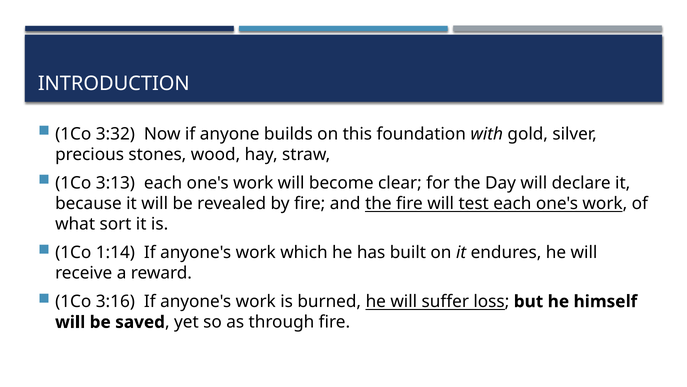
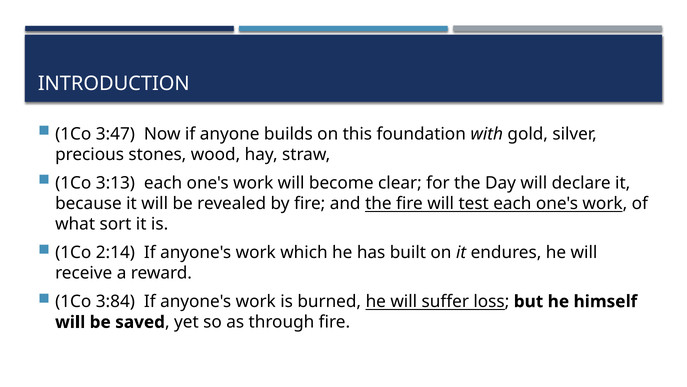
3:32: 3:32 -> 3:47
1:14: 1:14 -> 2:14
3:16: 3:16 -> 3:84
